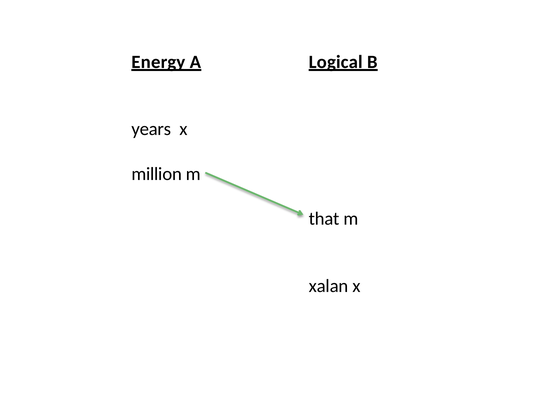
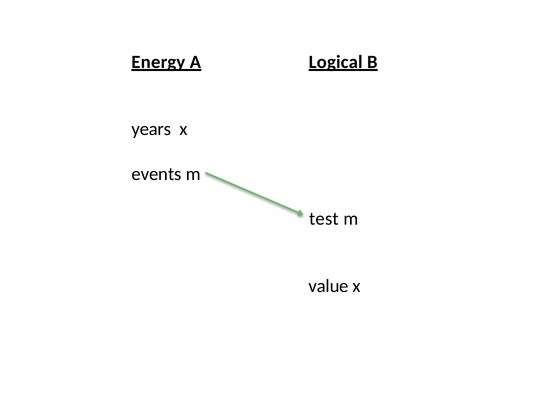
million: million -> events
that: that -> test
xalan: xalan -> value
